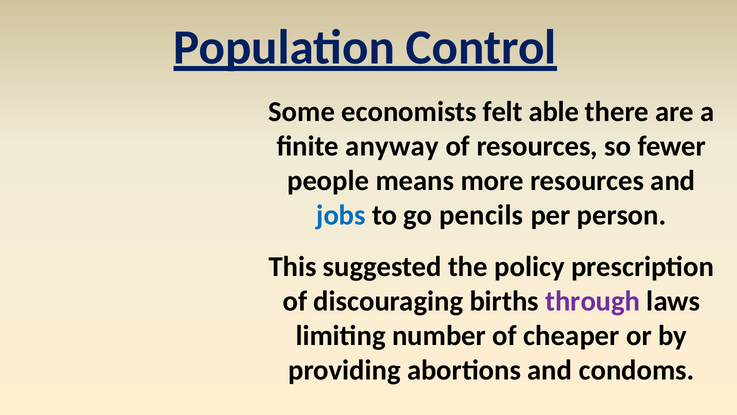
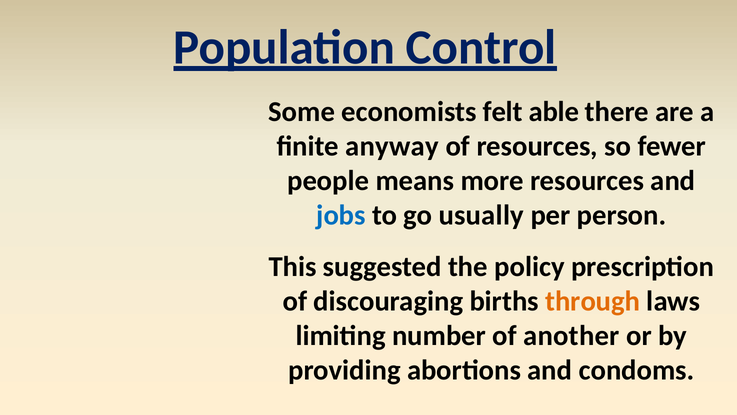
pencils: pencils -> usually
through colour: purple -> orange
cheaper: cheaper -> another
